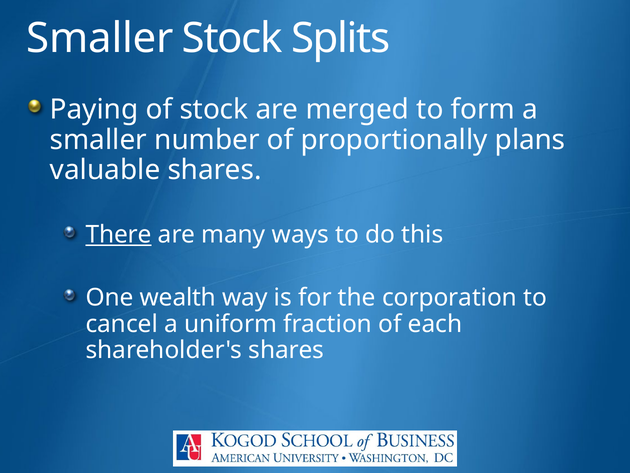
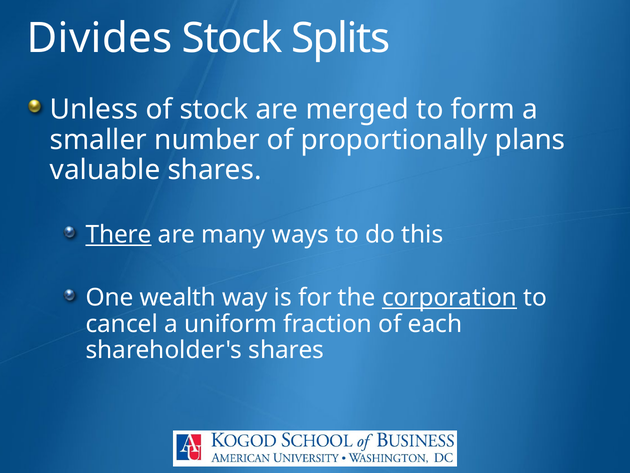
Smaller at (100, 38): Smaller -> Divides
Paying: Paying -> Unless
corporation underline: none -> present
